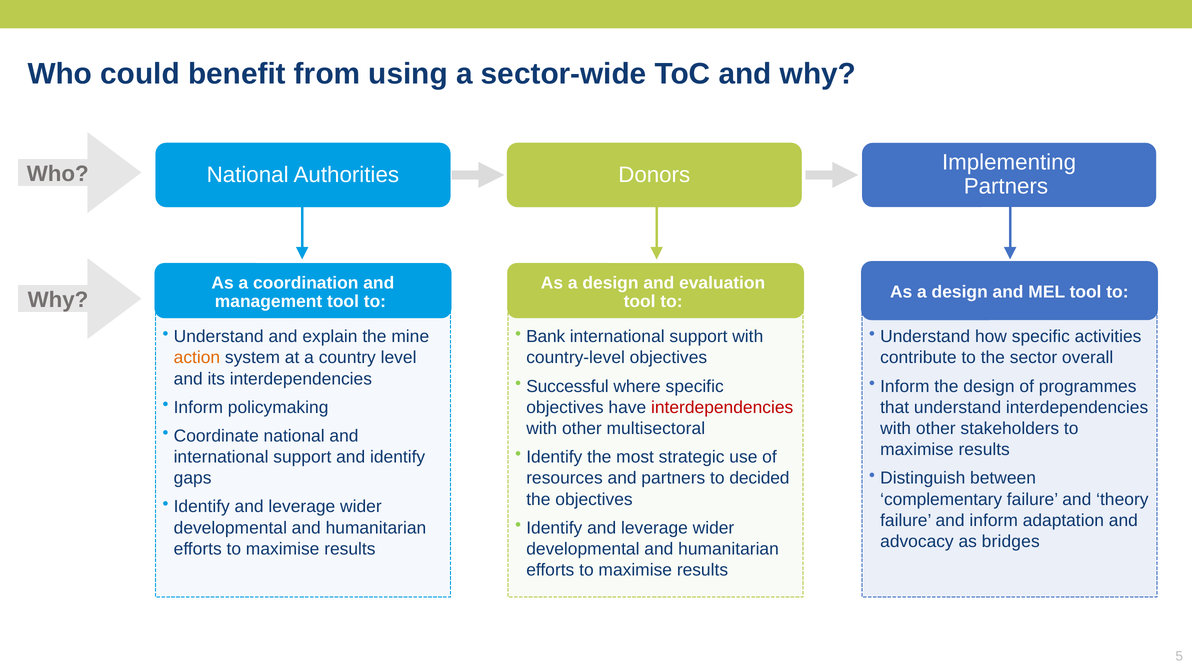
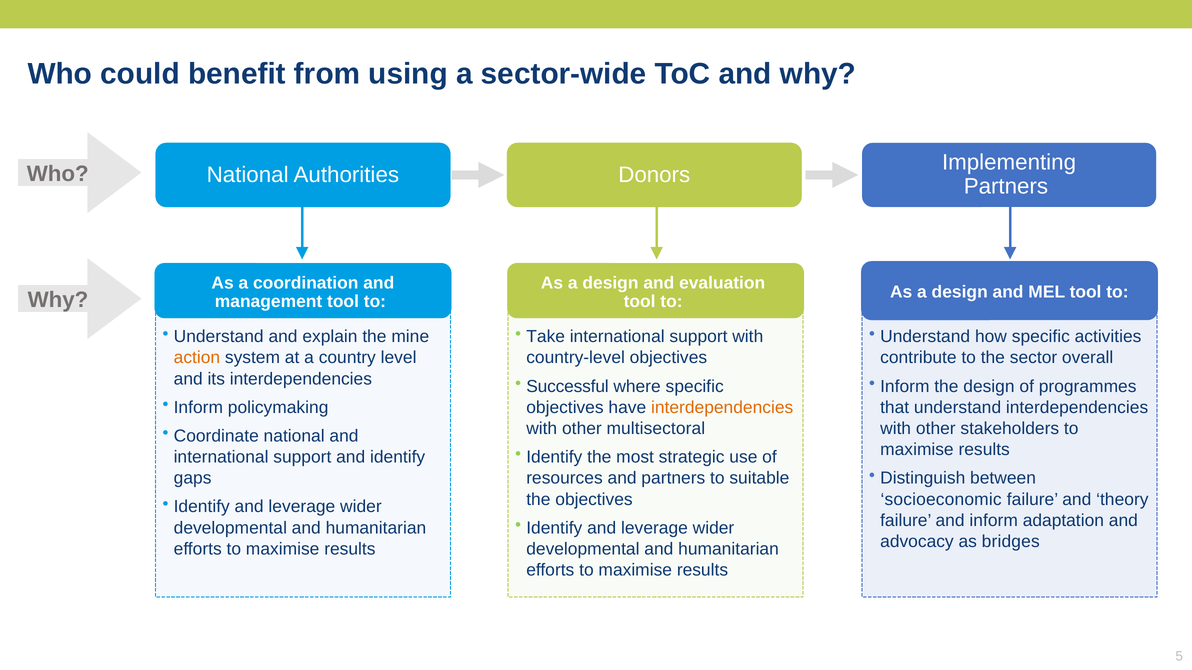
Bank: Bank -> Take
interdependencies at (722, 408) colour: red -> orange
decided: decided -> suitable
complementary: complementary -> socioeconomic
